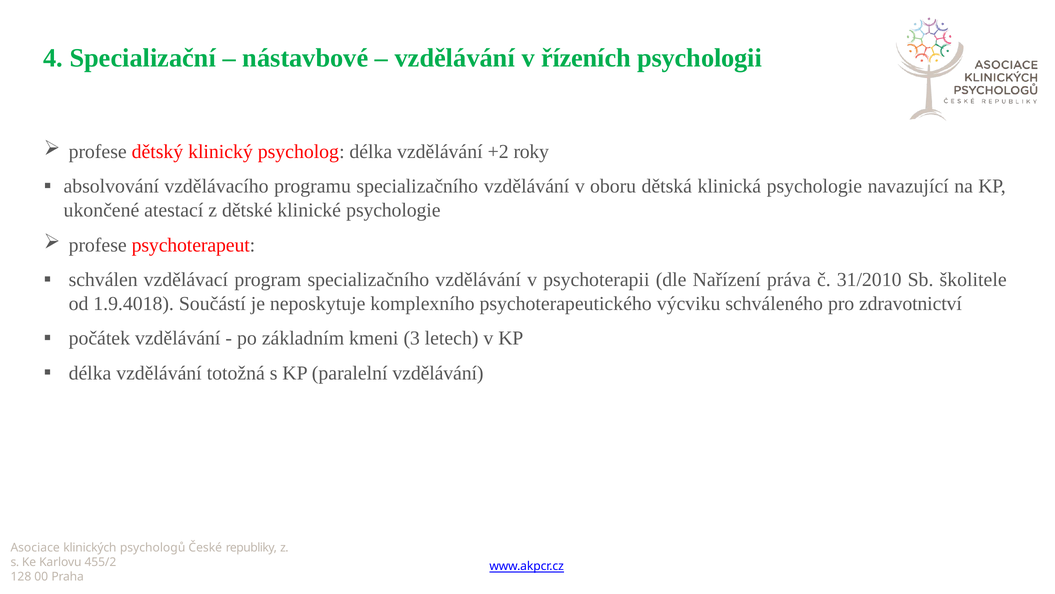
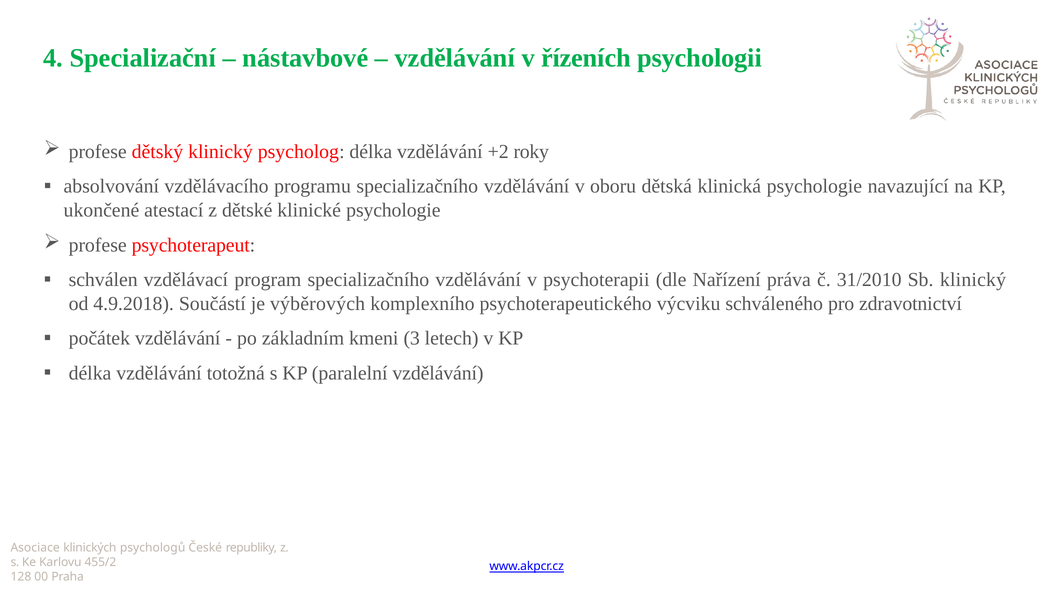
Sb školitele: školitele -> klinický
1.9.4018: 1.9.4018 -> 4.9.2018
neposkytuje: neposkytuje -> výběrových
